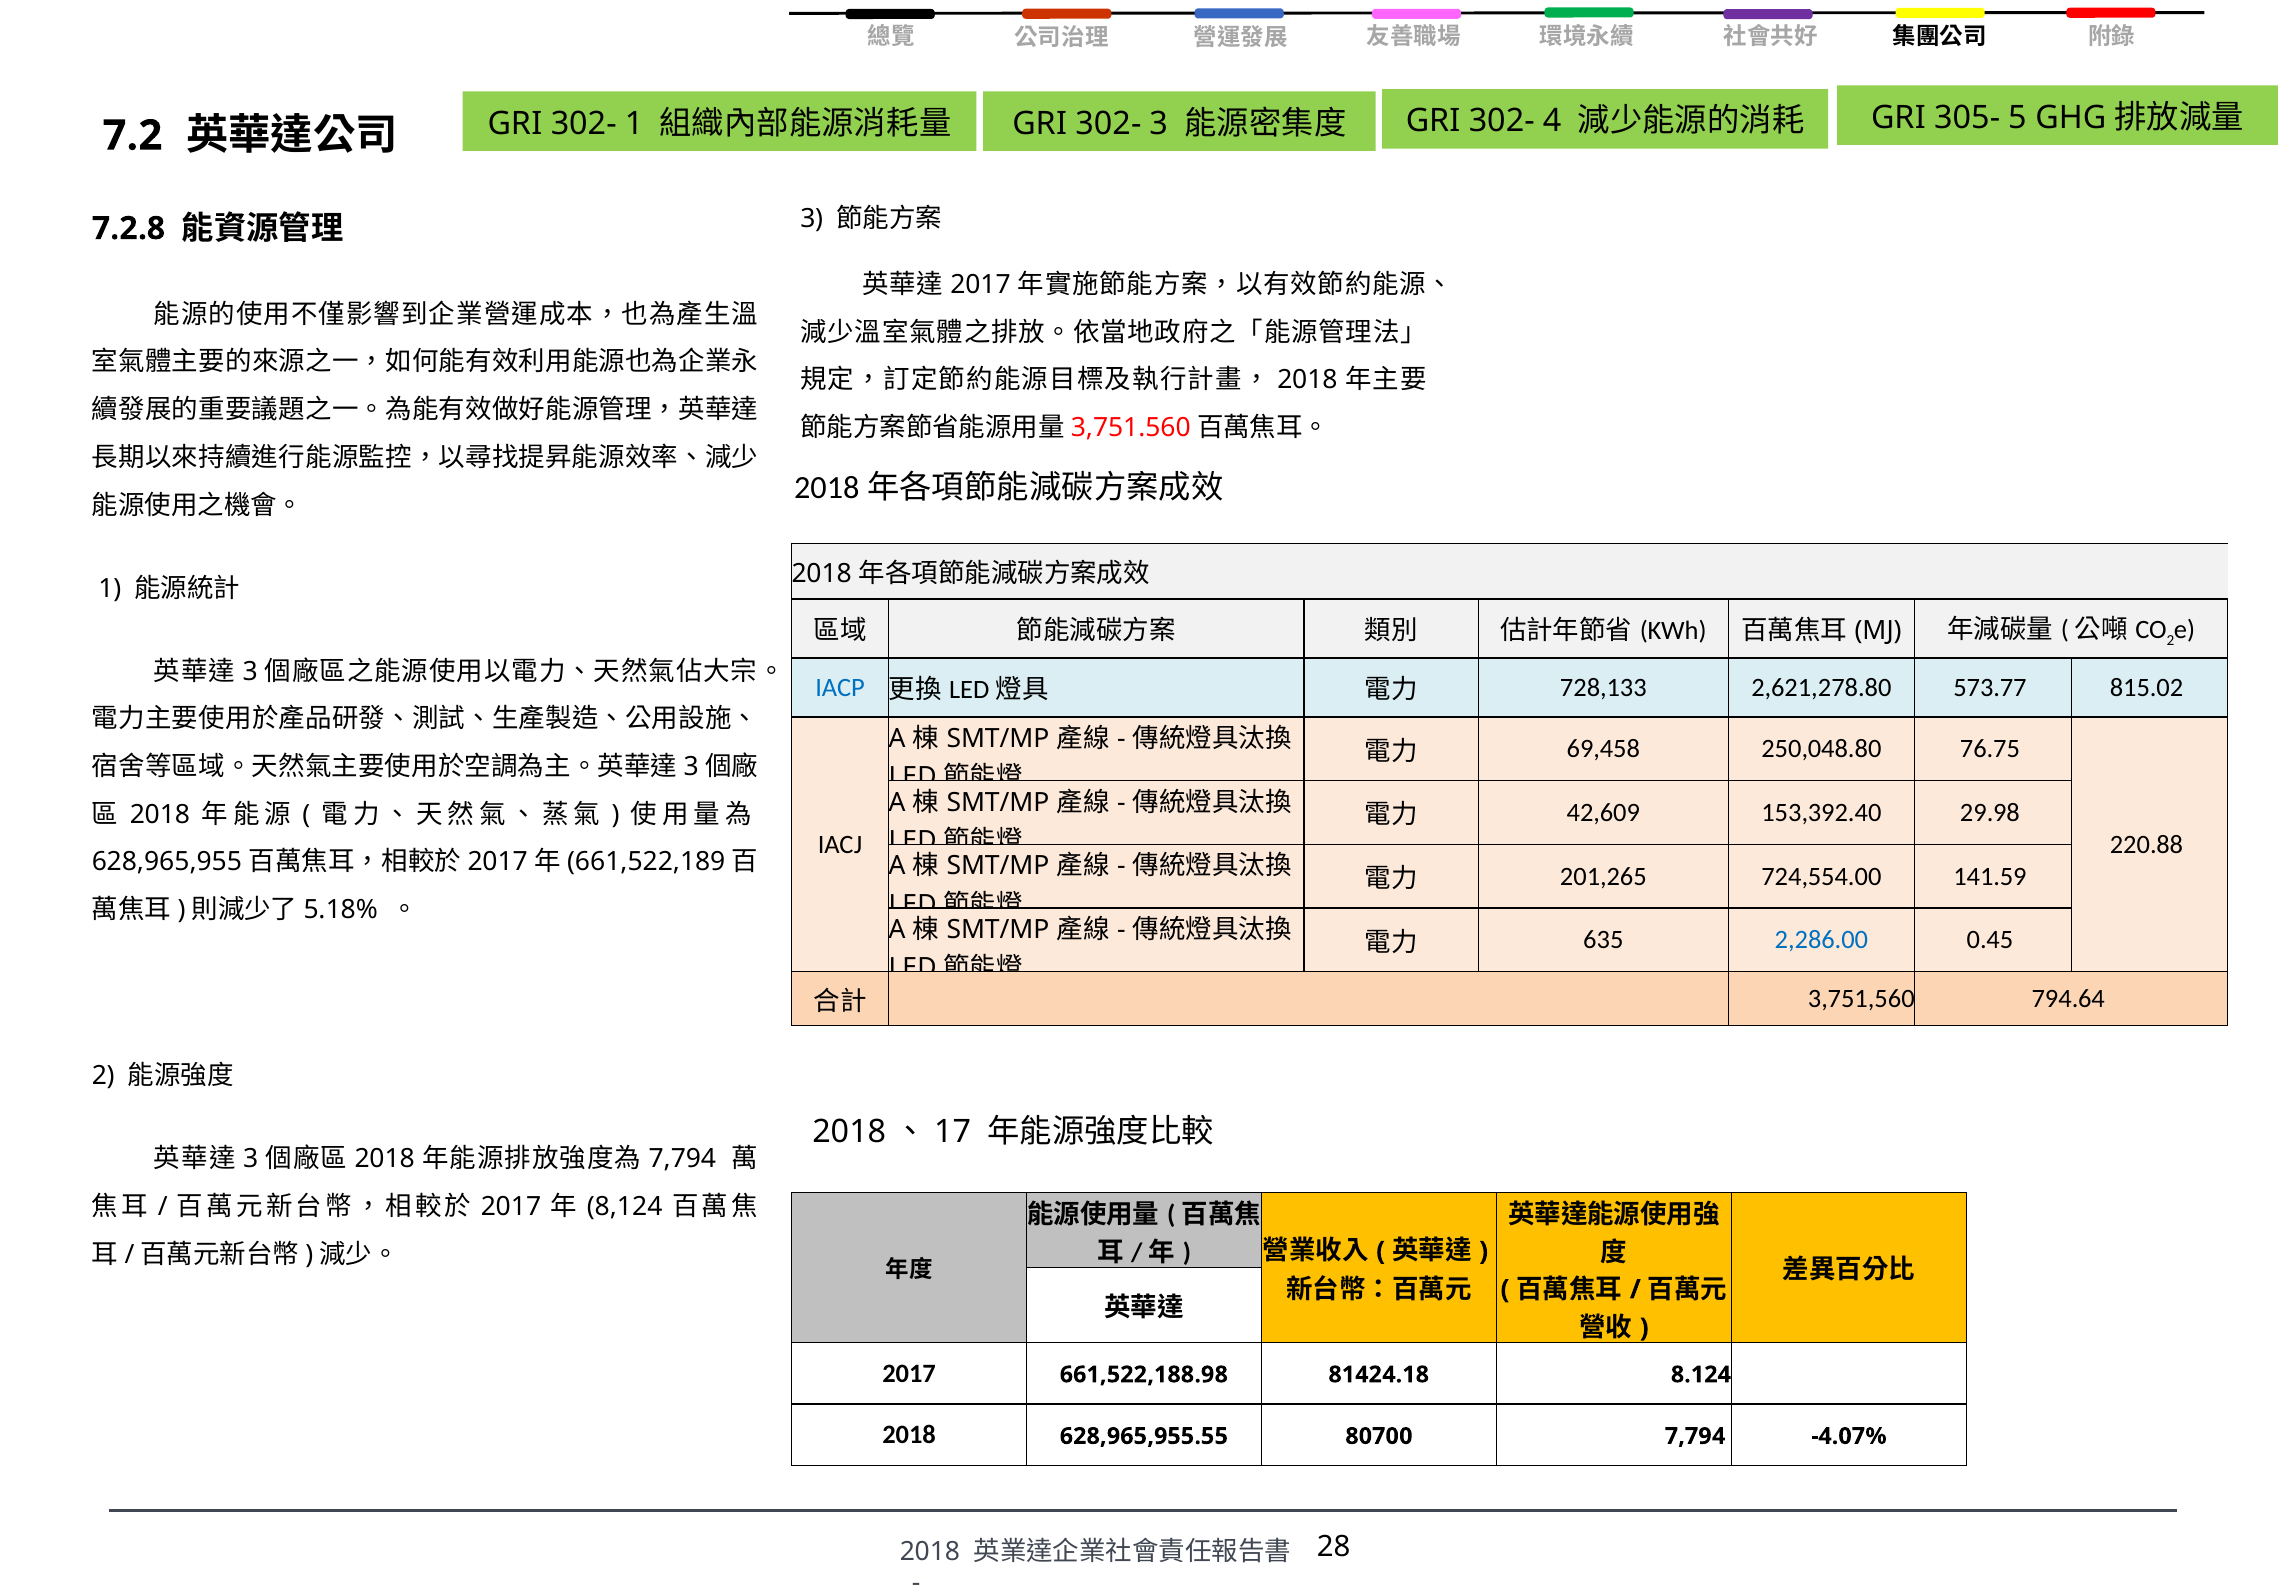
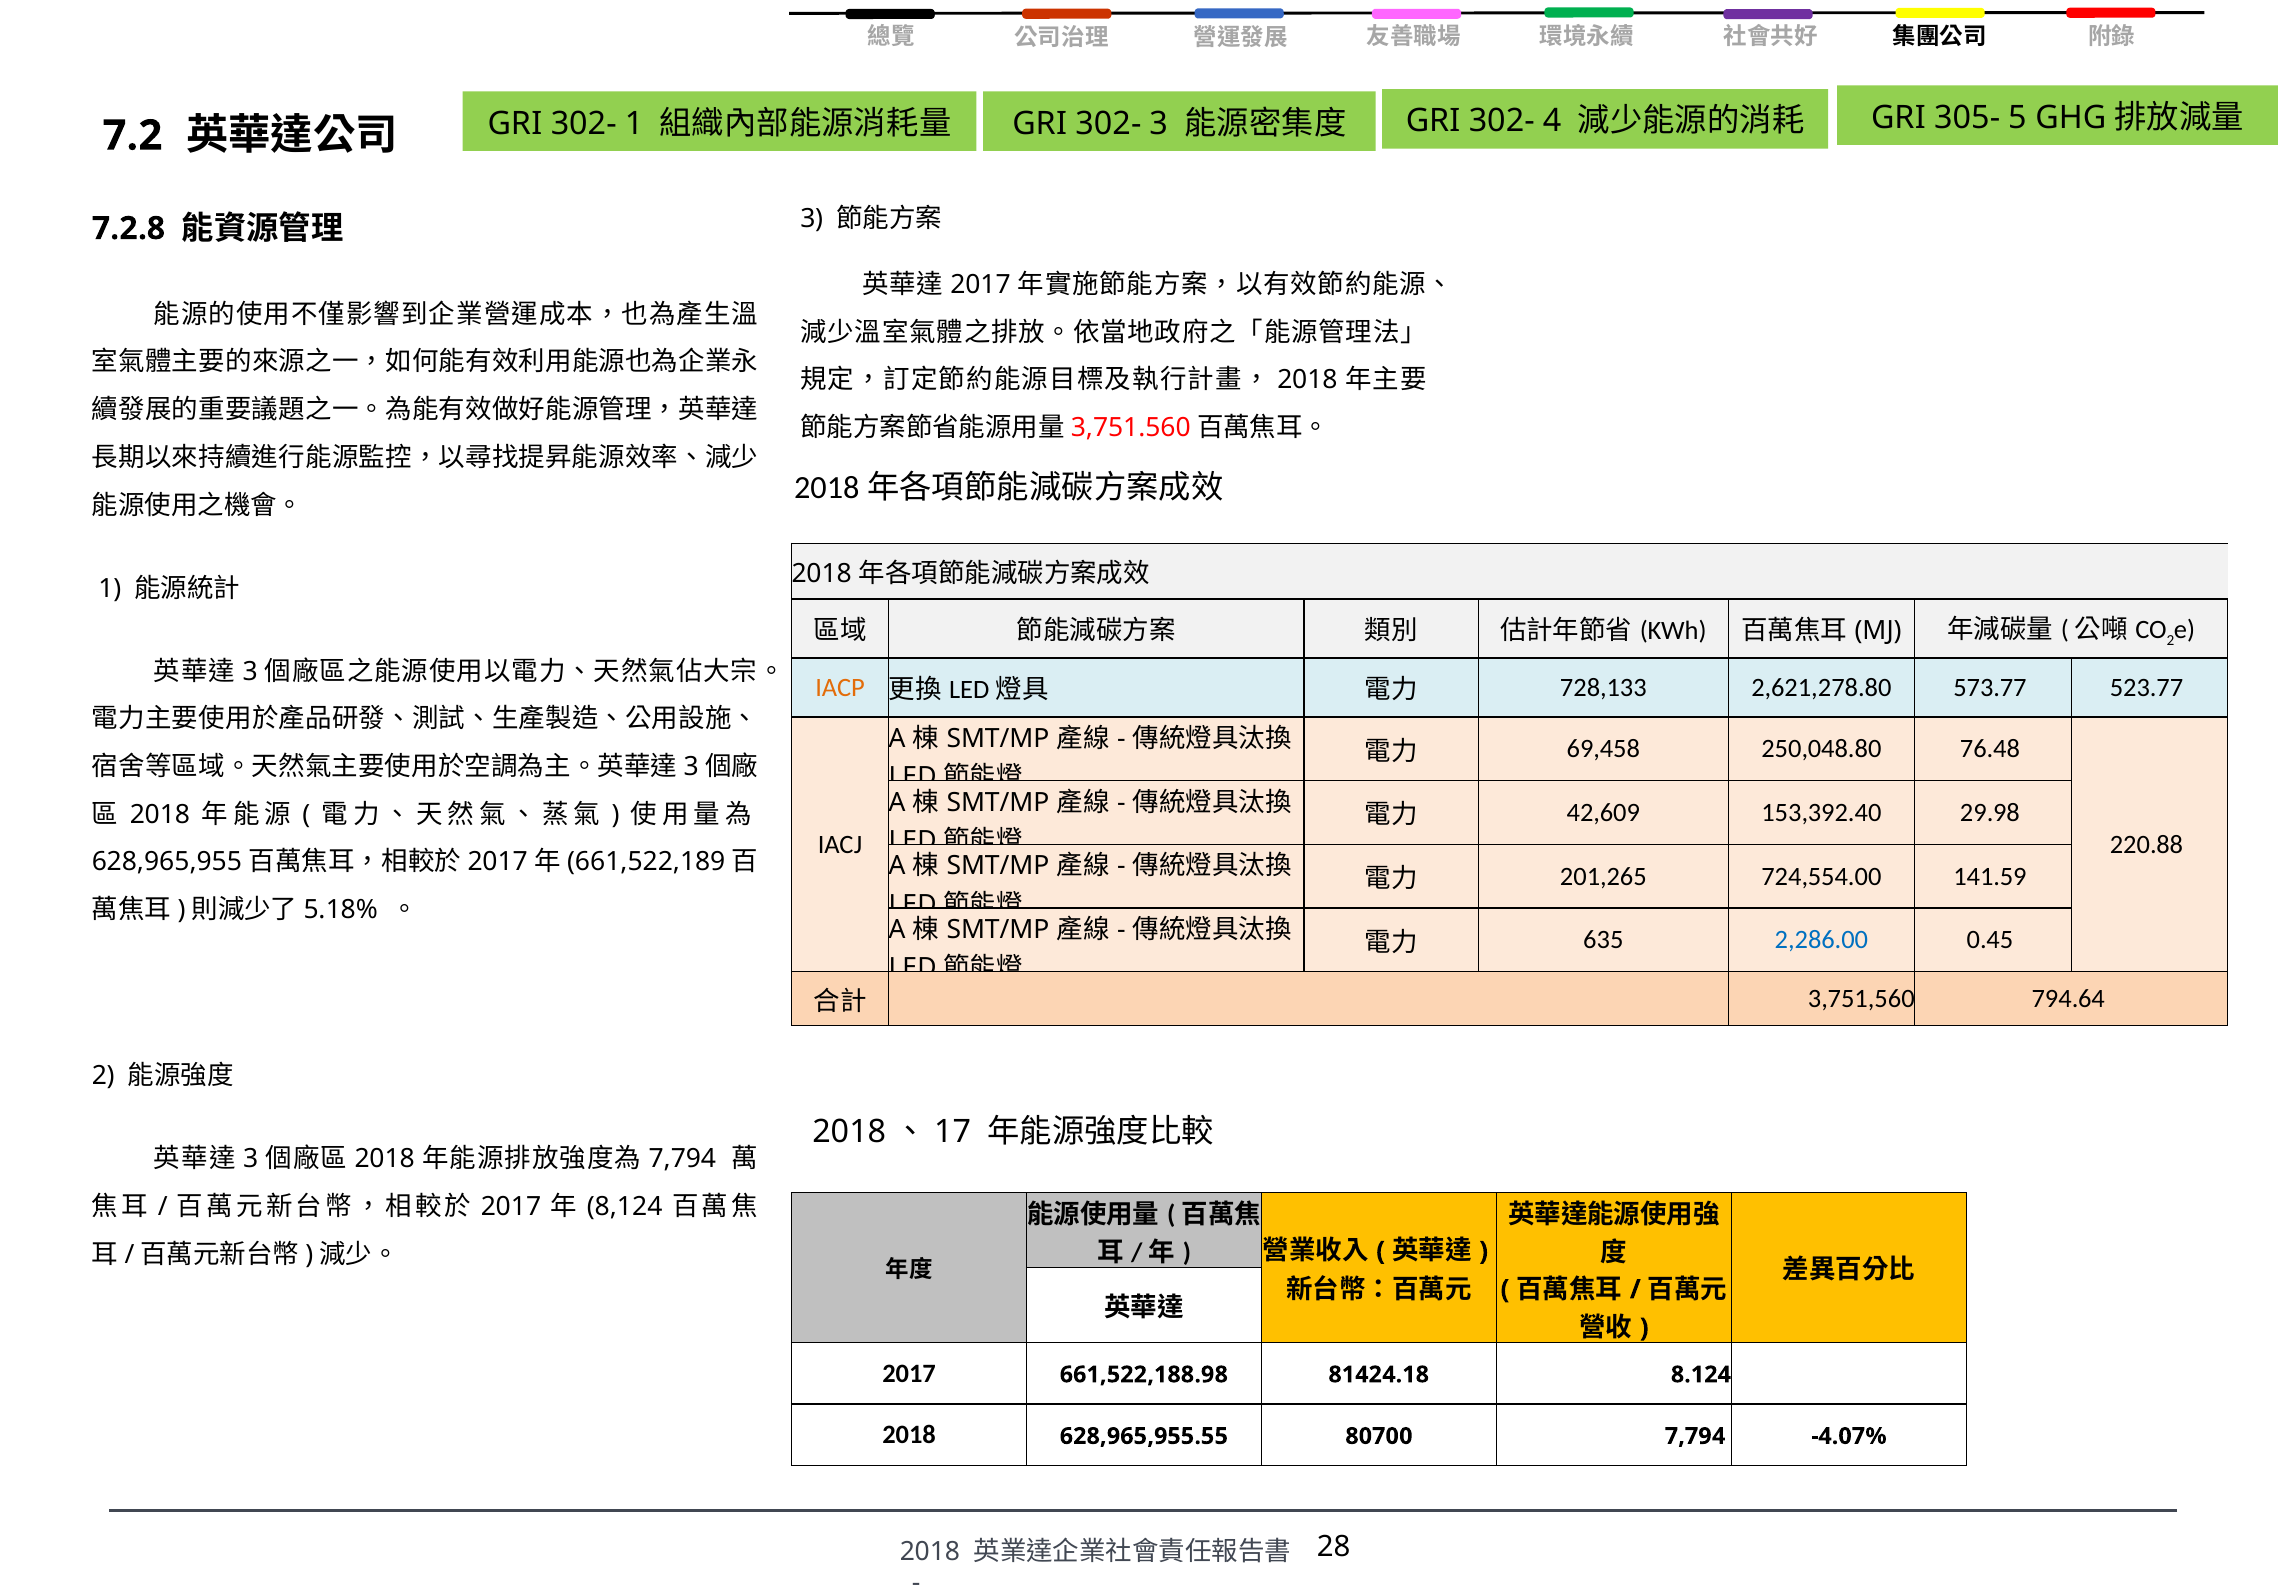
IACP colour: blue -> orange
815.02: 815.02 -> 523.77
76.75: 76.75 -> 76.48
